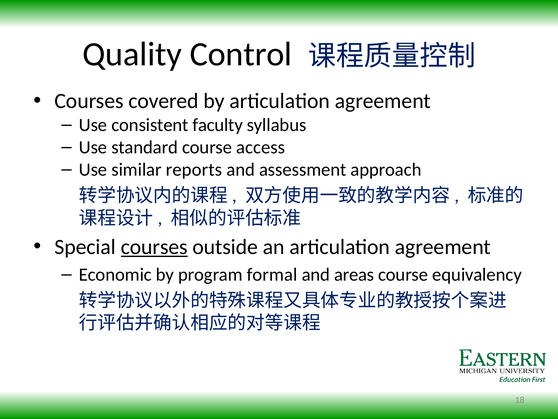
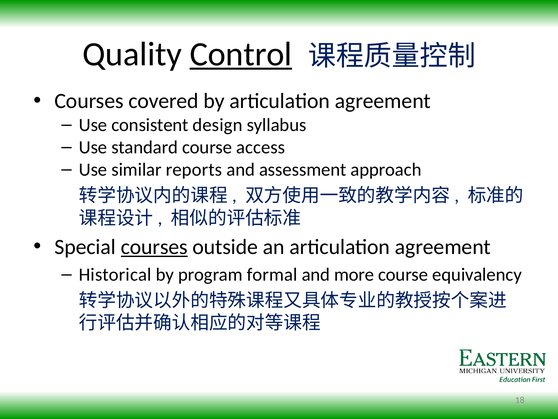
Control underline: none -> present
faculty: faculty -> design
Economic: Economic -> Historical
areas: areas -> more
